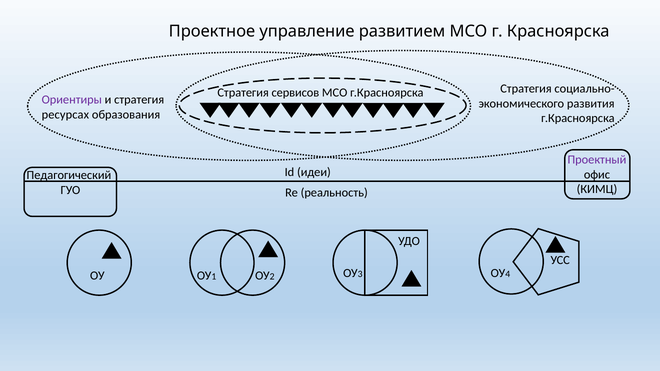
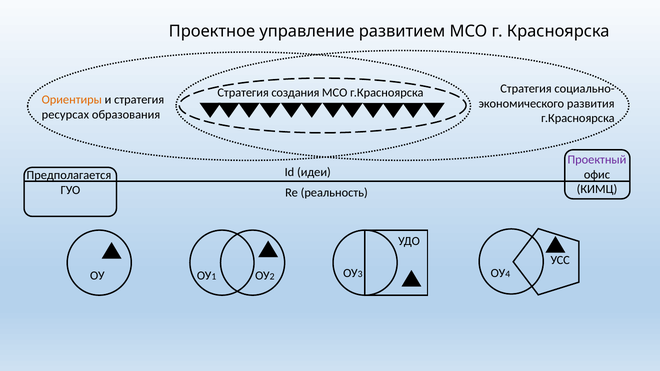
сервисов: сервисов -> создания
Ориентиры colour: purple -> orange
Педагогический: Педагогический -> Предполагается
